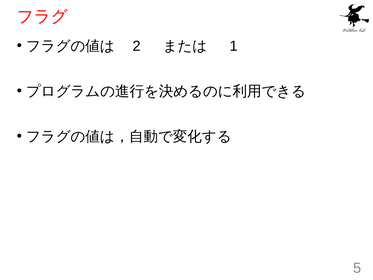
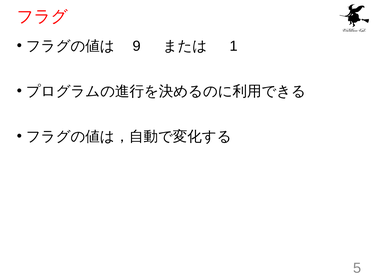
2: 2 -> 9
